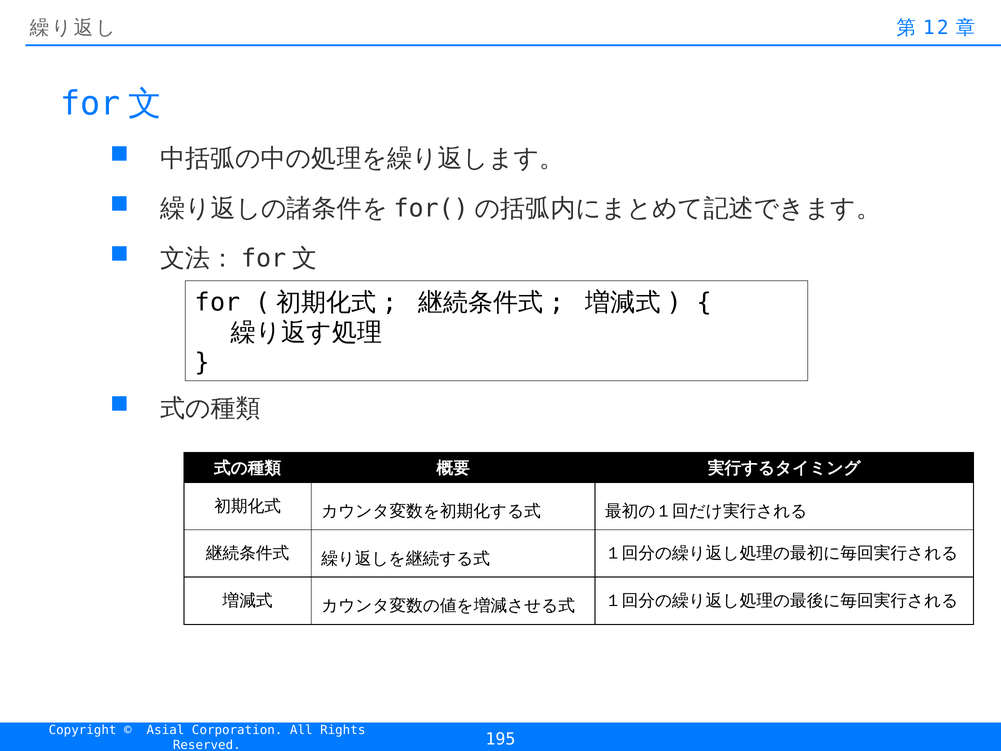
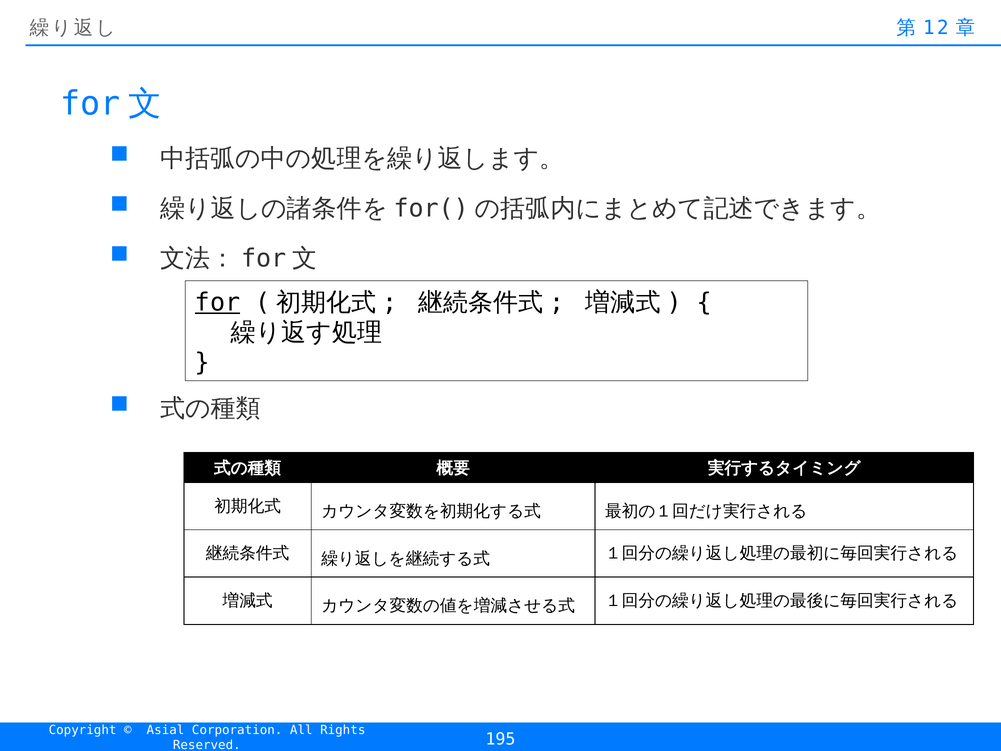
for underline: none -> present
